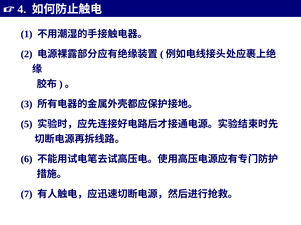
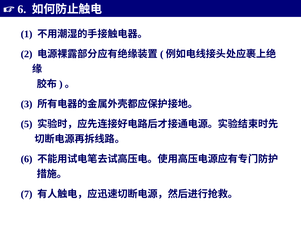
4 at (22, 9): 4 -> 6
